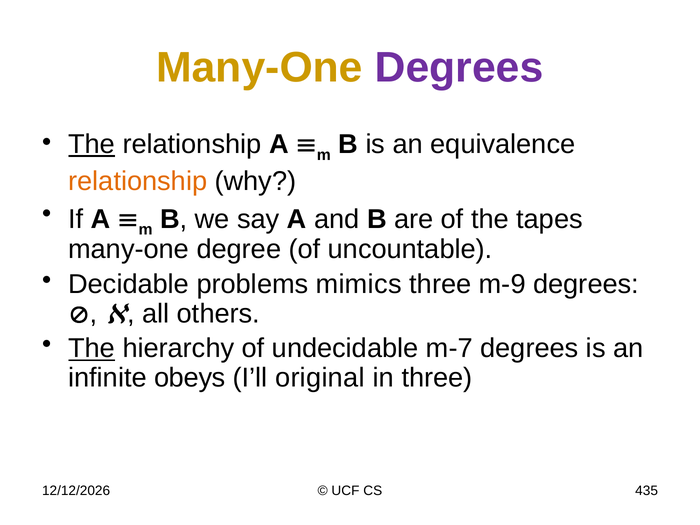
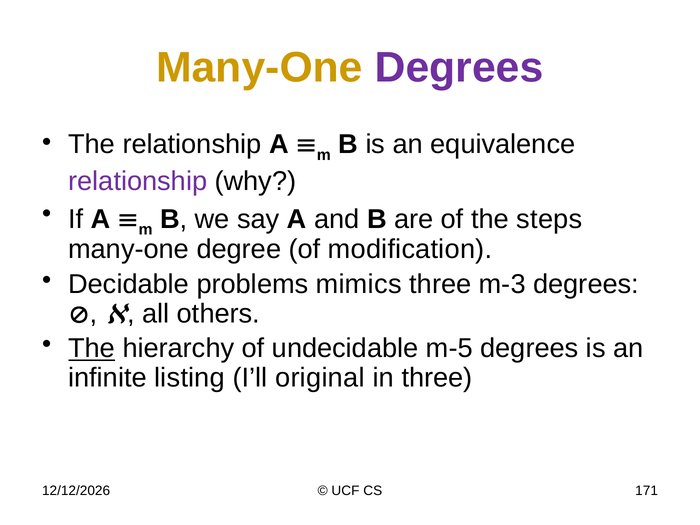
The at (92, 144) underline: present -> none
relationship at (138, 181) colour: orange -> purple
tapes: tapes -> steps
uncountable: uncountable -> modification
m-9: m-9 -> m-3
m-7: m-7 -> m-5
obeys: obeys -> listing
435: 435 -> 171
